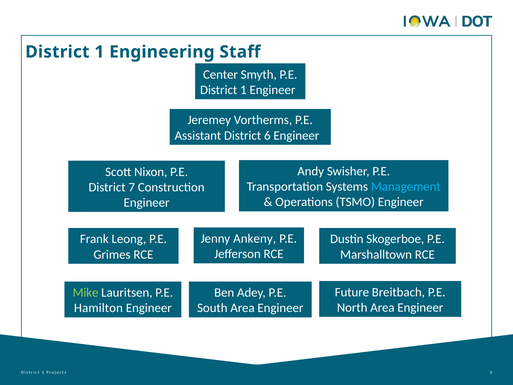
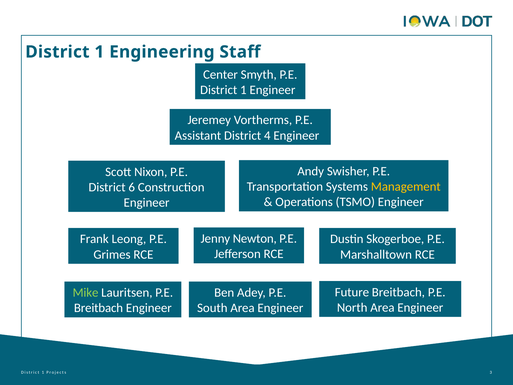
6: 6 -> 4
Management colour: light blue -> yellow
7: 7 -> 6
Ankeny: Ankeny -> Newton
Hamilton at (98, 308): Hamilton -> Breitbach
